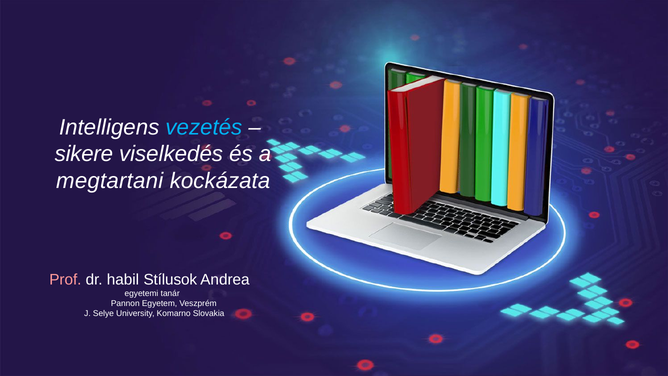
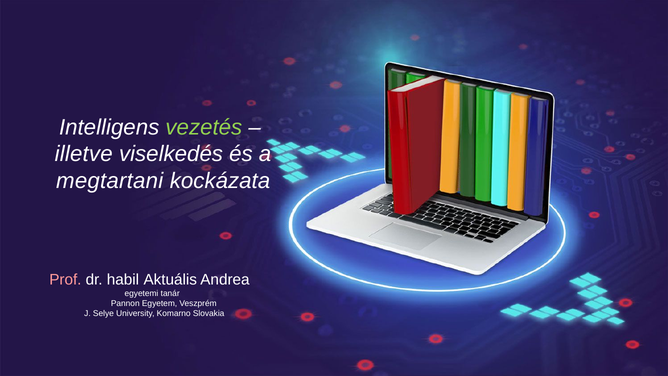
vezetés colour: light blue -> light green
sikere: sikere -> illetve
Stílusok: Stílusok -> Aktuális
